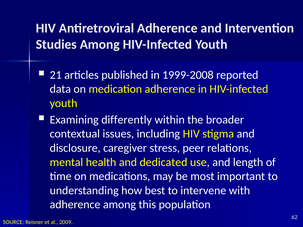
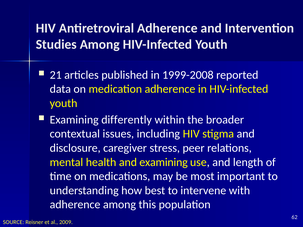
and dedicated: dedicated -> examining
